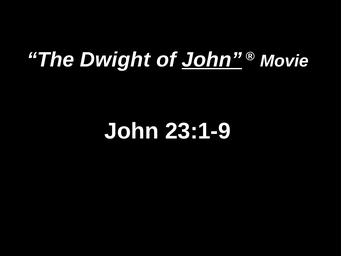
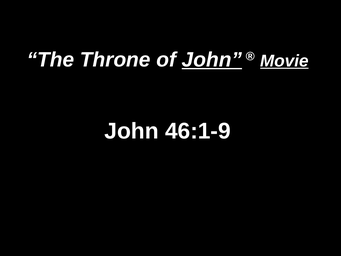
Dwight: Dwight -> Throne
Movie underline: none -> present
23:1-9: 23:1-9 -> 46:1-9
